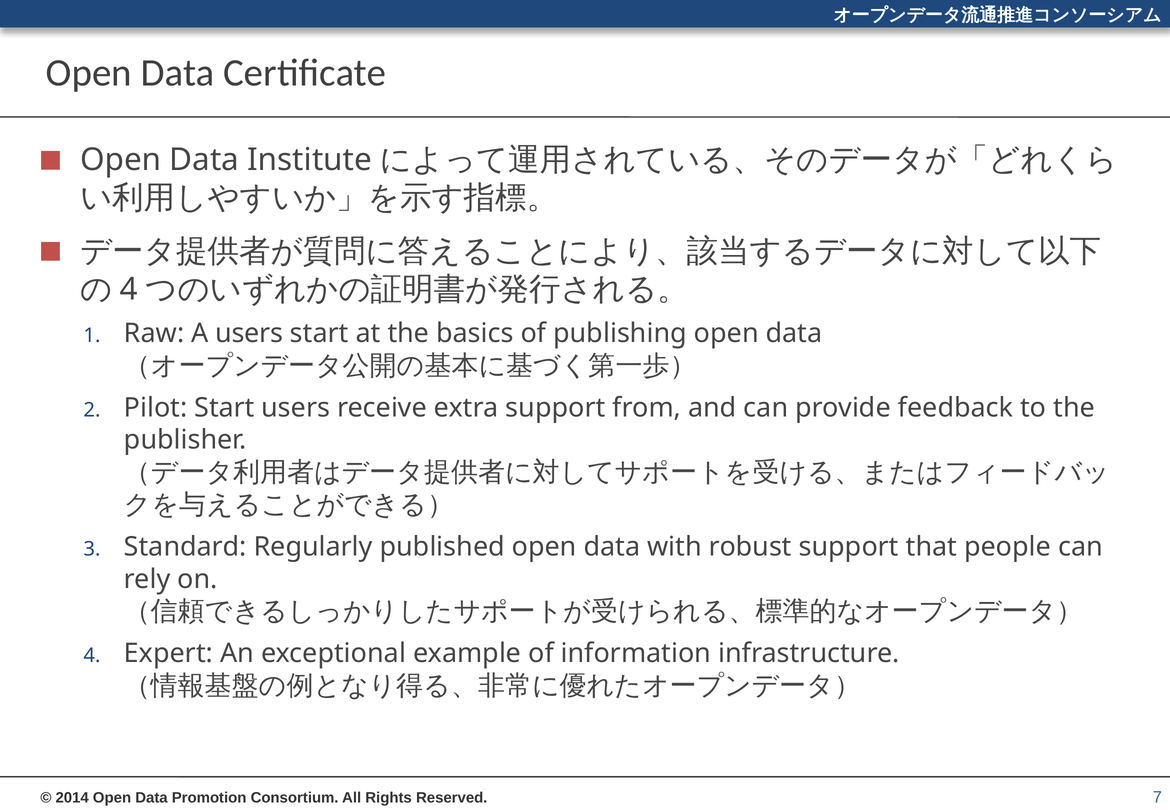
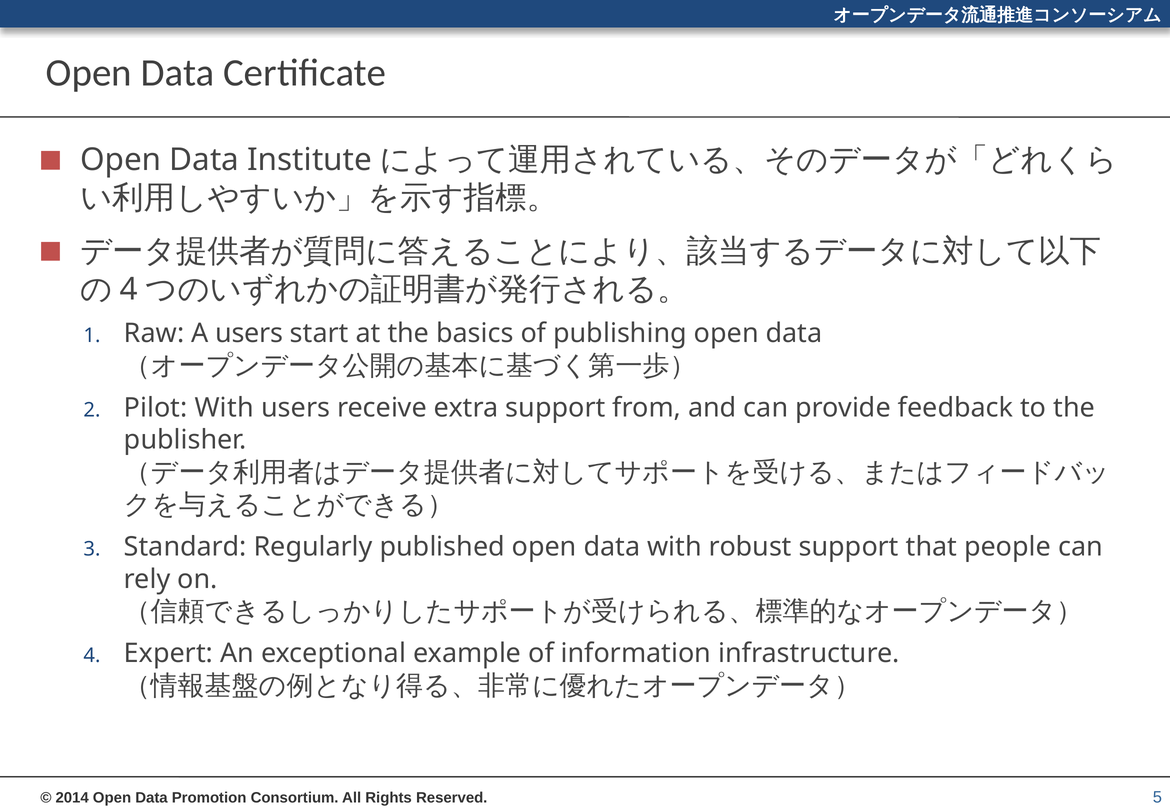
Pilot Start: Start -> With
7: 7 -> 5
